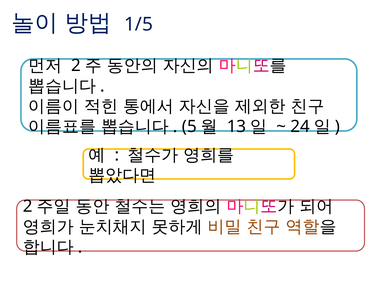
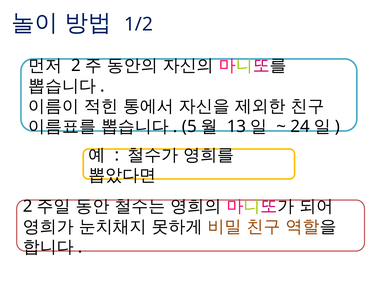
1/5: 1/5 -> 1/2
